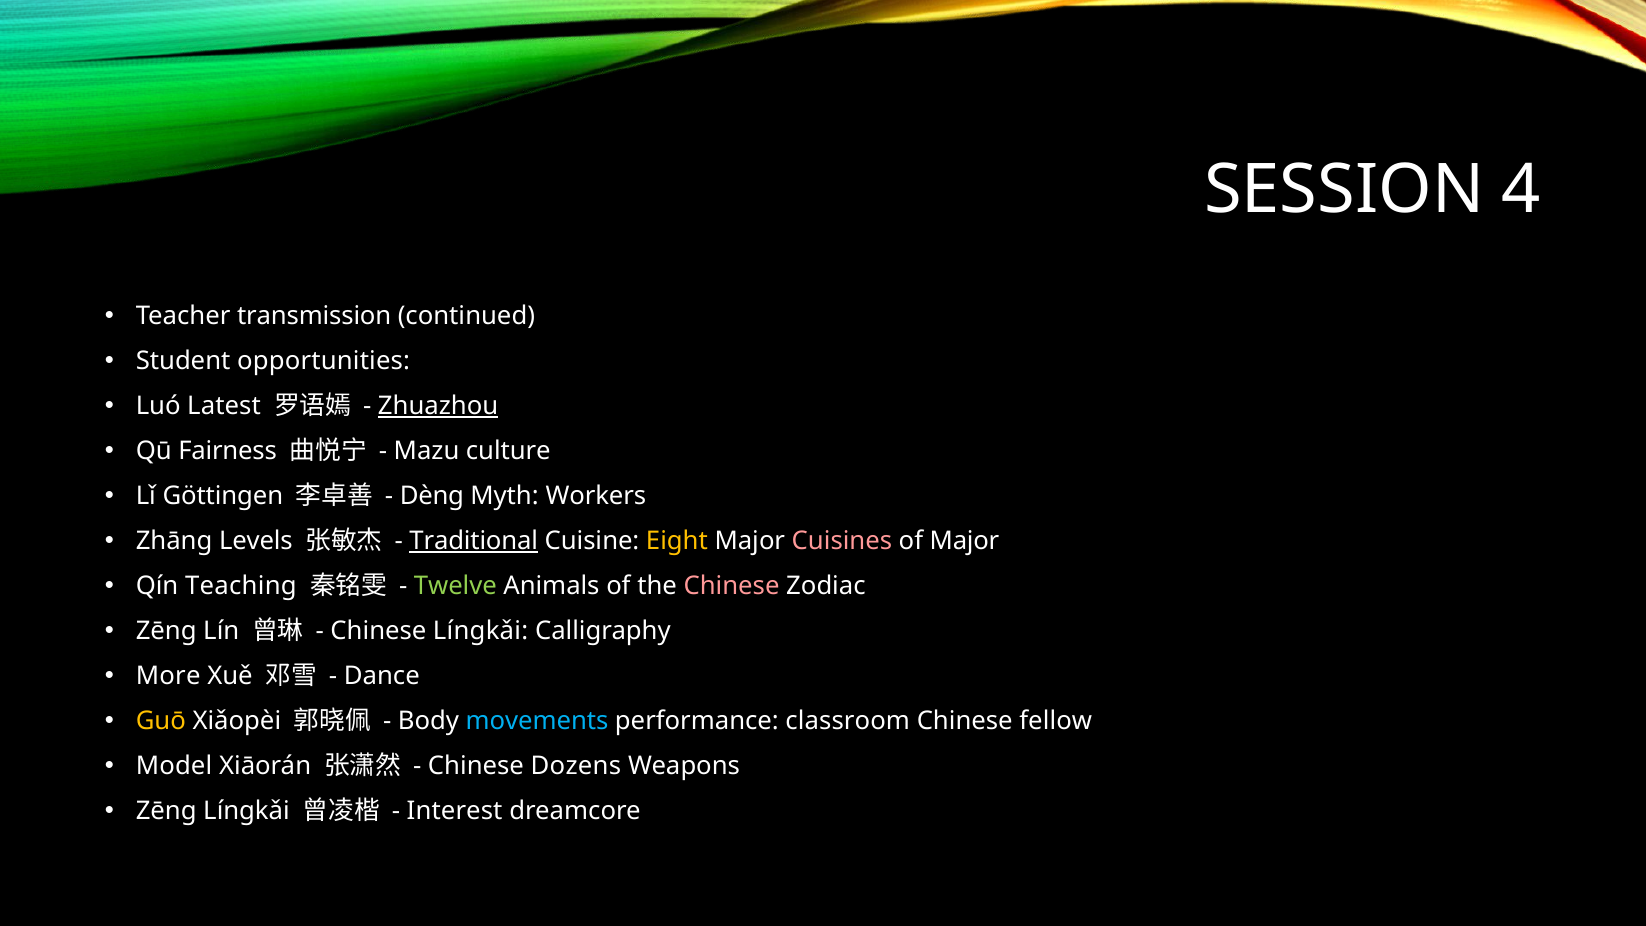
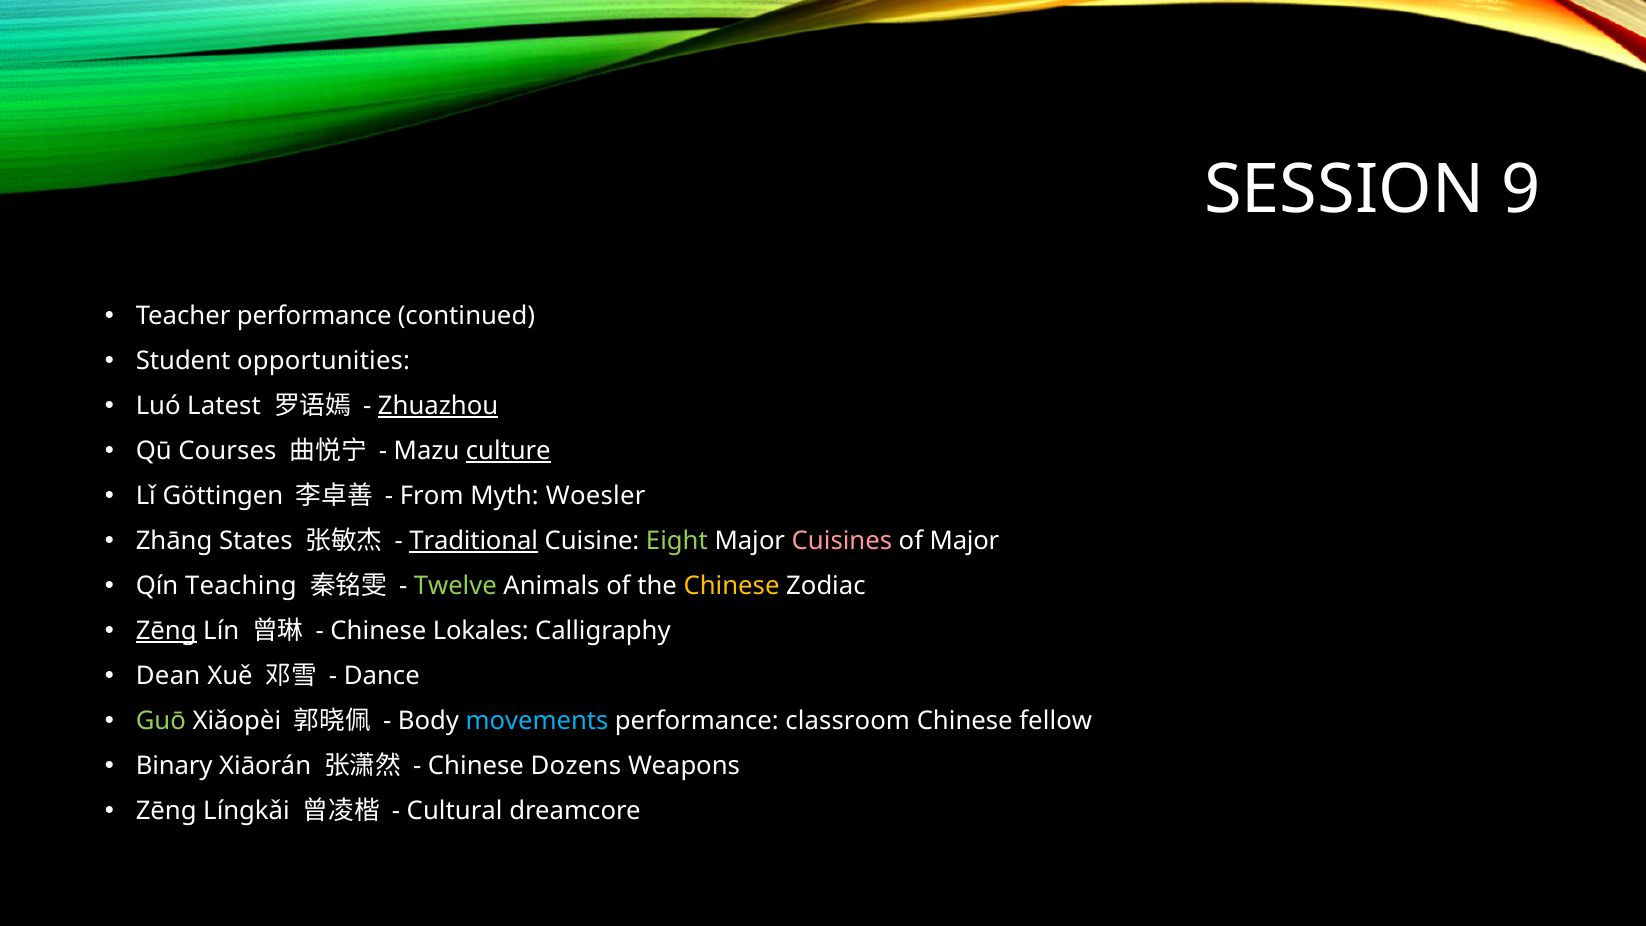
4: 4 -> 9
Teacher transmission: transmission -> performance
Fairness: Fairness -> Courses
culture underline: none -> present
Dèng: Dèng -> From
Workers: Workers -> Woesler
Levels: Levels -> States
Eight colour: yellow -> light green
Chinese at (732, 586) colour: pink -> yellow
Zēng at (166, 631) underline: none -> present
Chinese Língkǎi: Língkǎi -> Lokales
More: More -> Dean
Guō colour: yellow -> light green
Model: Model -> Binary
Interest: Interest -> Cultural
